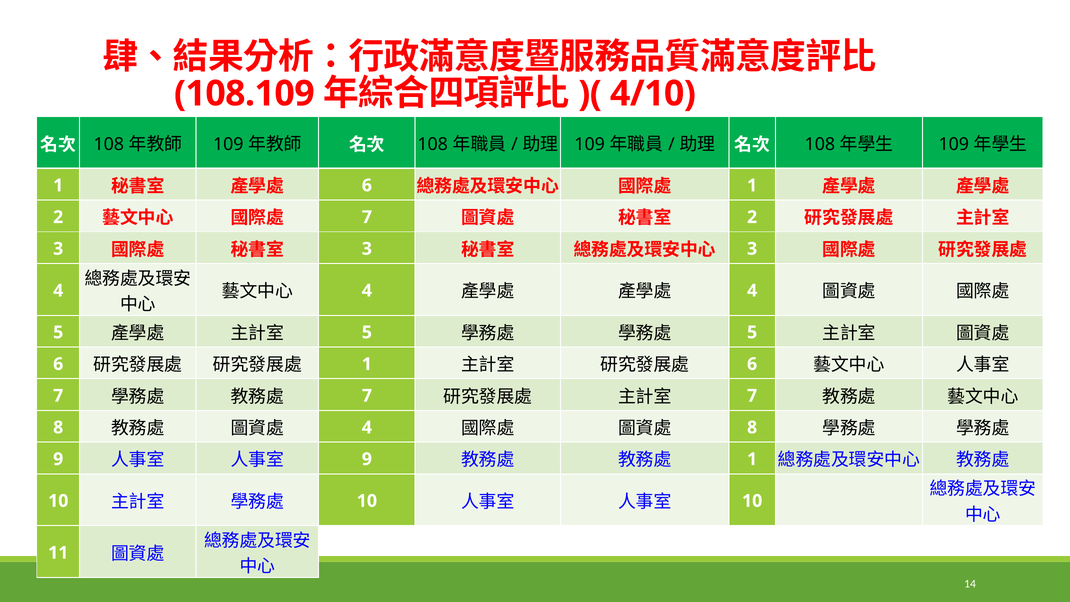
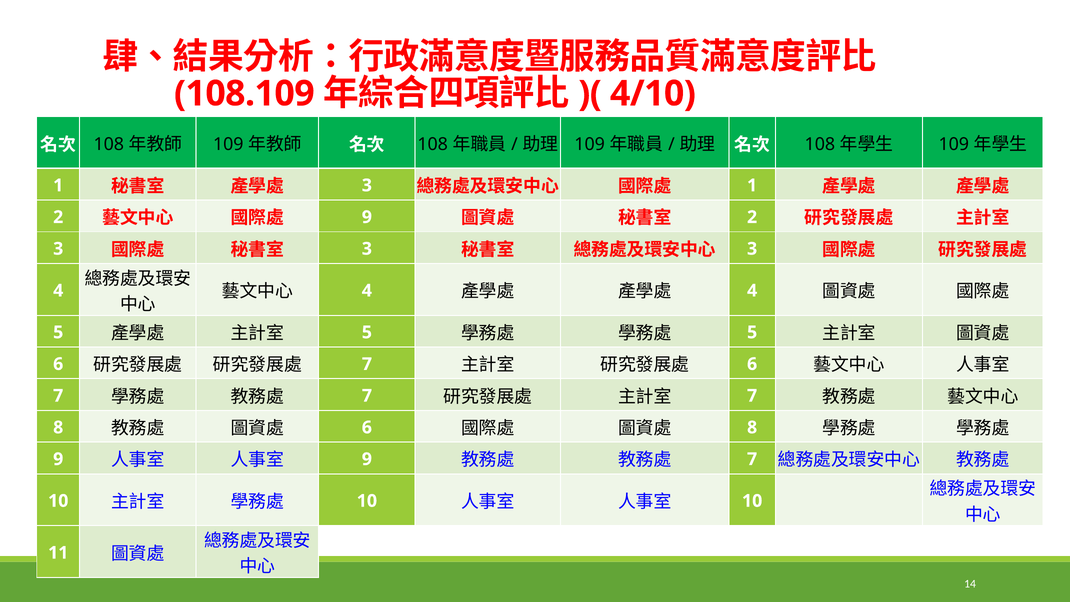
6 at (367, 185): 6 -> 3
7 at (367, 217): 7 -> 9
1 at (367, 364): 1 -> 7
4 at (367, 427): 4 -> 6
1 at (752, 459): 1 -> 7
